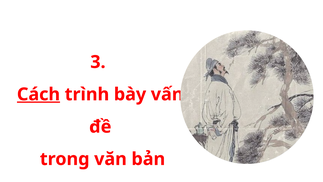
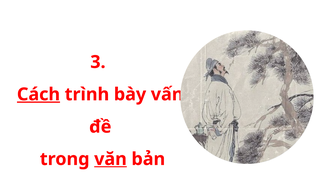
văn underline: none -> present
